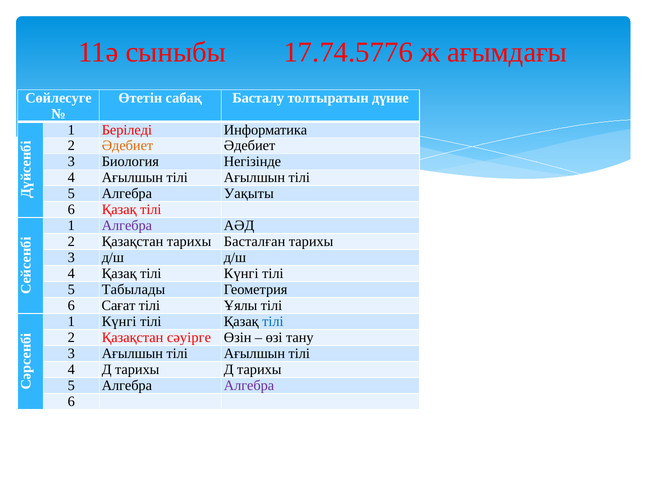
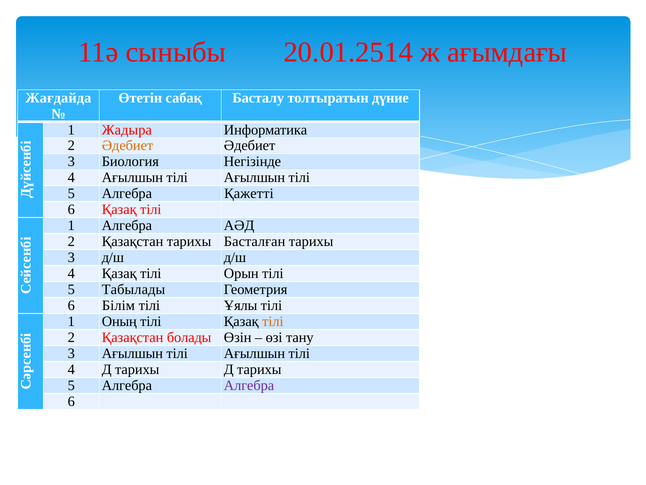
17.74.5776: 17.74.5776 -> 20.01.2514
Сөйлесуге: Сөйлесуге -> Жағдайда
Беріледі: Беріледі -> Жадыра
Уақыты: Уақыты -> Қажетті
Алгебра at (127, 225) colour: purple -> black
тілі Күнгі: Күнгі -> Орын
Сағат: Сағат -> Білім
1 Күнгі: Күнгі -> Оның
тілі at (273, 321) colour: blue -> orange
сәуірге: сәуірге -> болады
